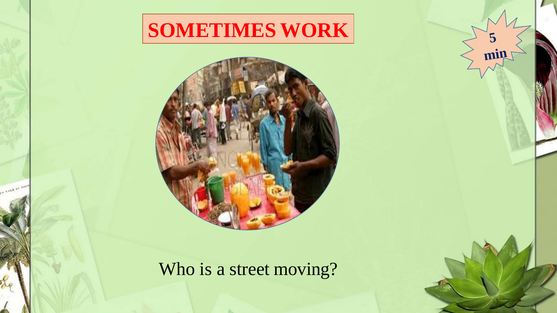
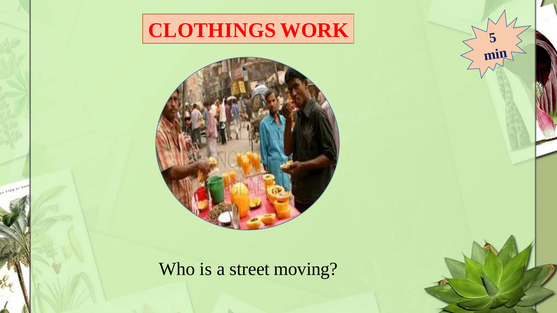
SOMETIMES: SOMETIMES -> CLOTHINGS
